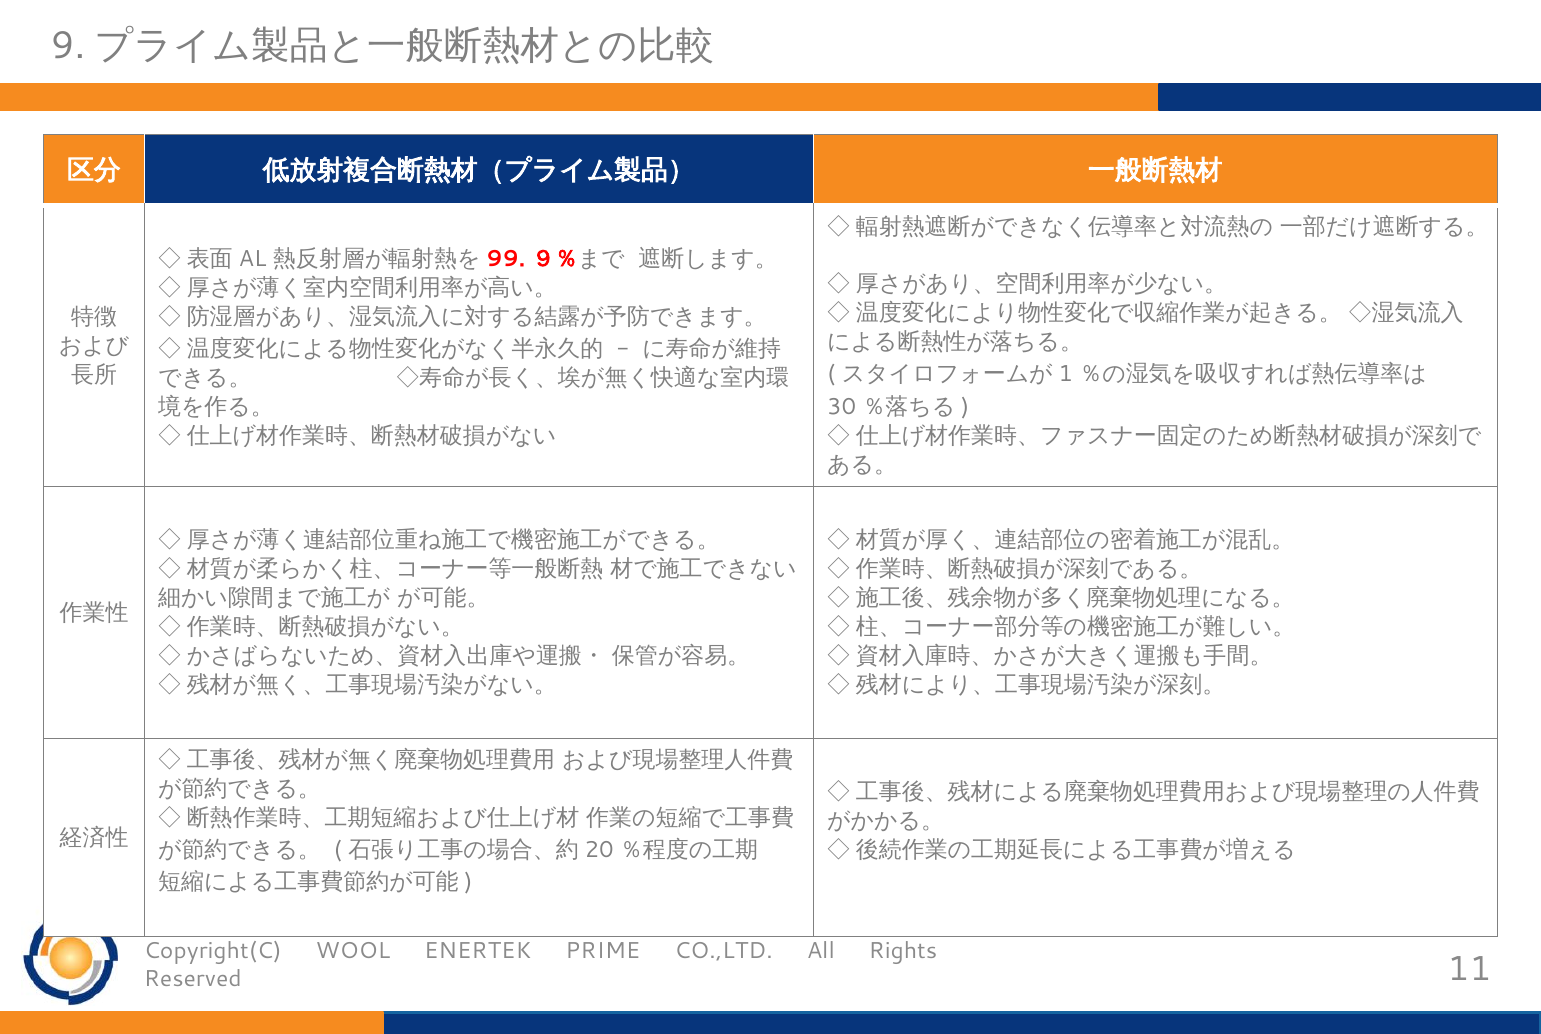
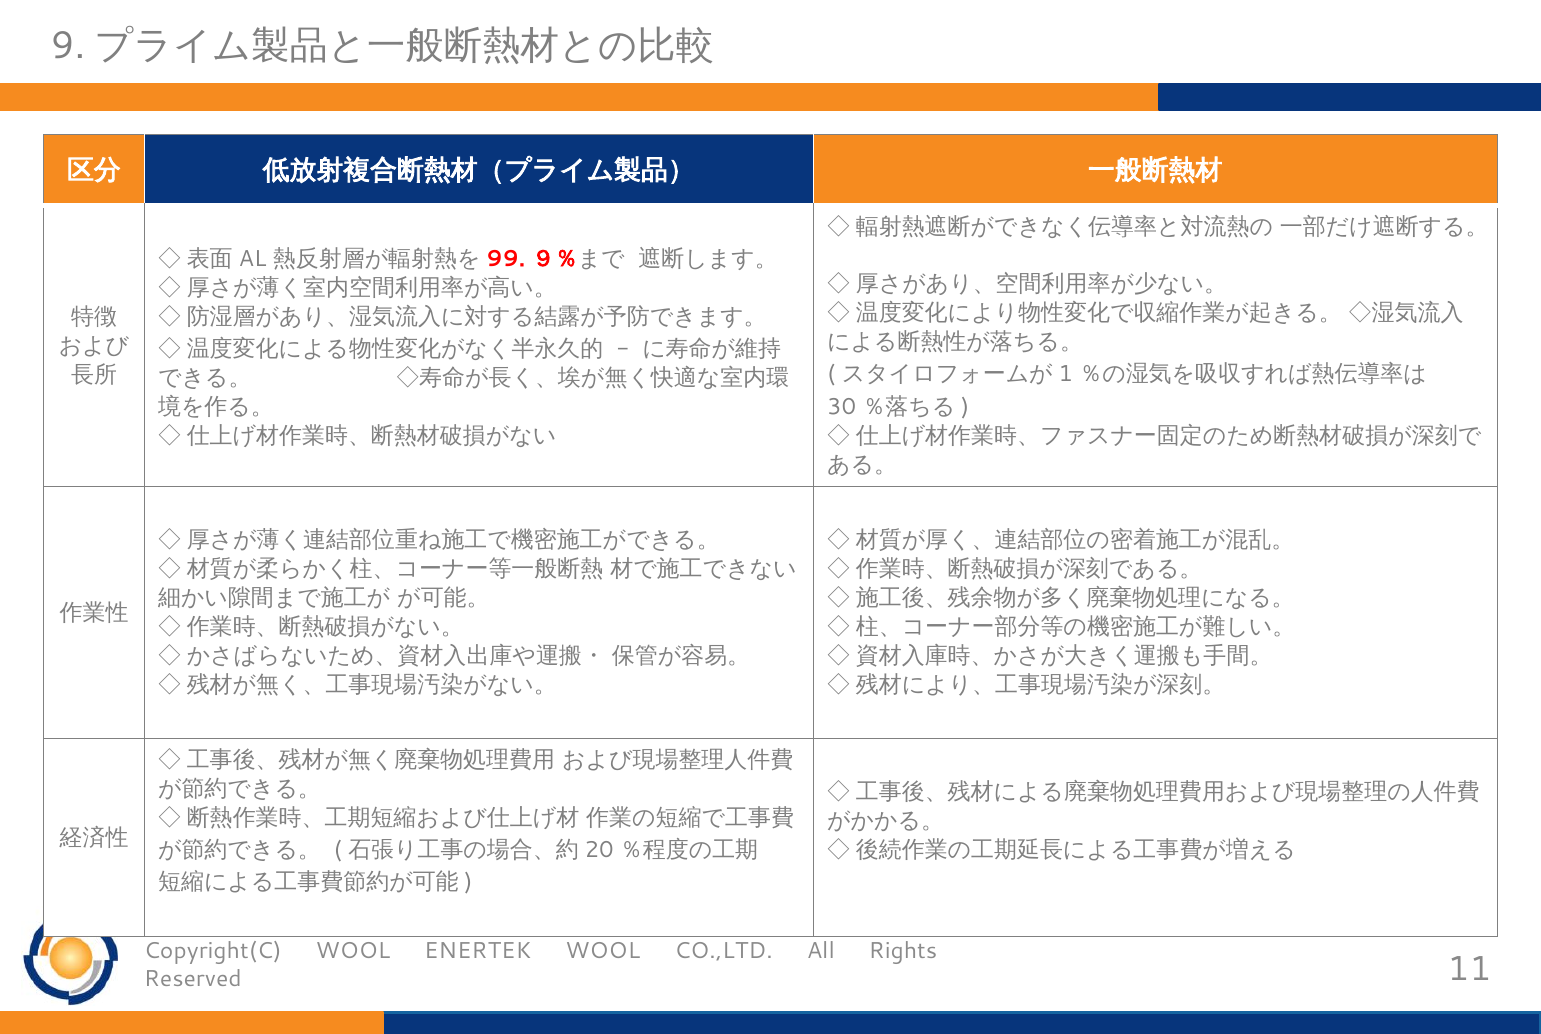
ENERTEK PRIME: PRIME -> WOOL
